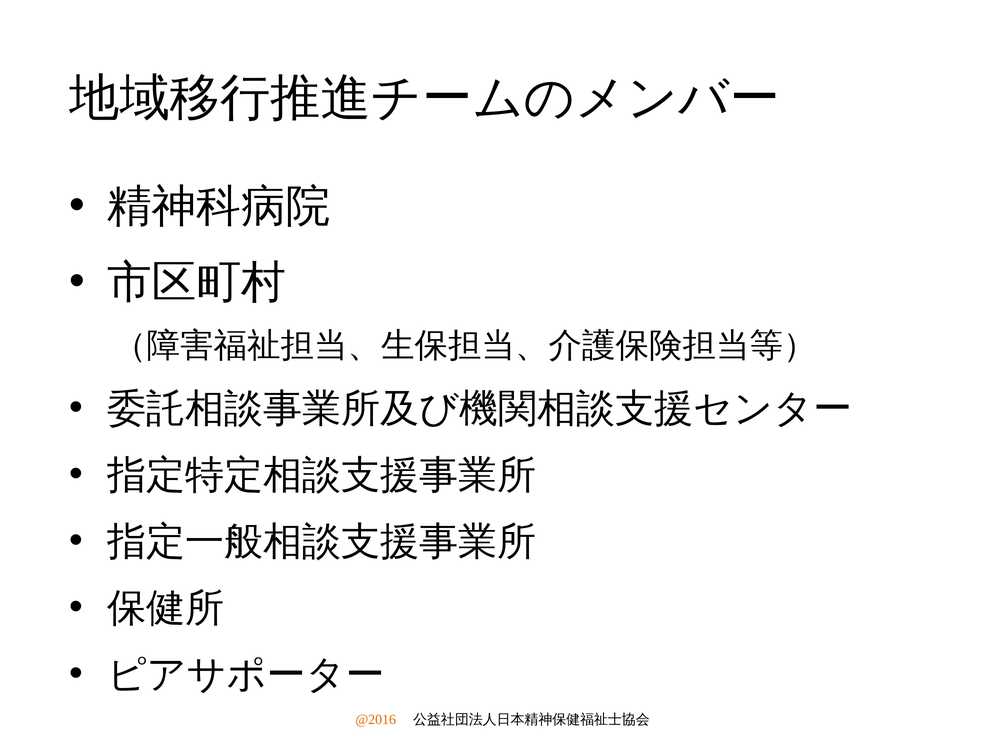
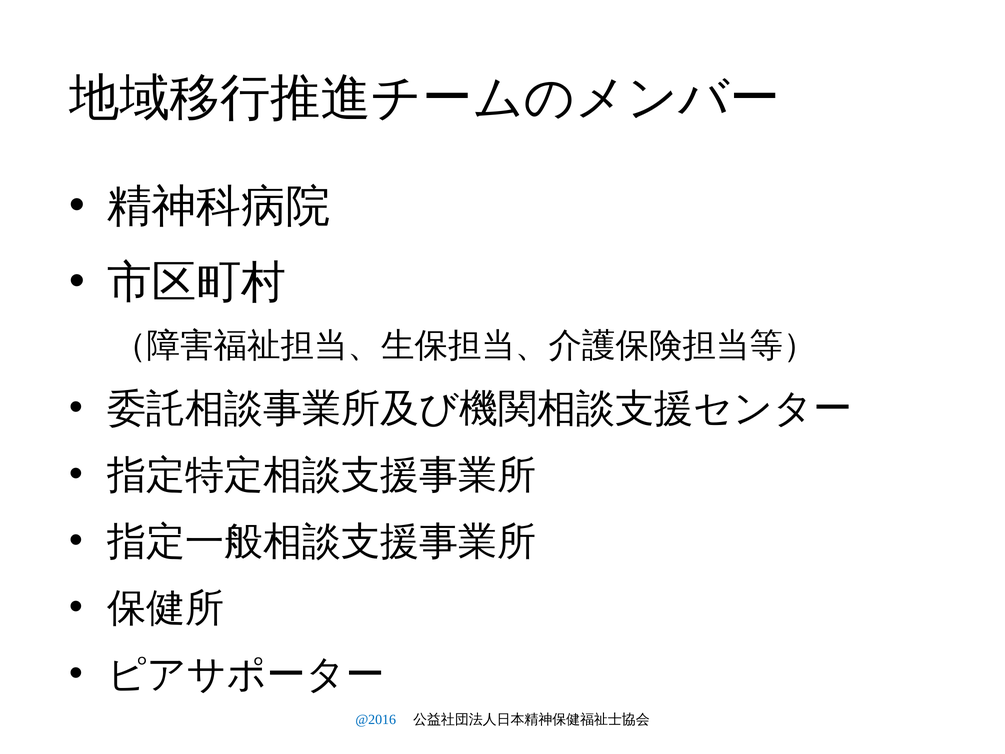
@2016 colour: orange -> blue
